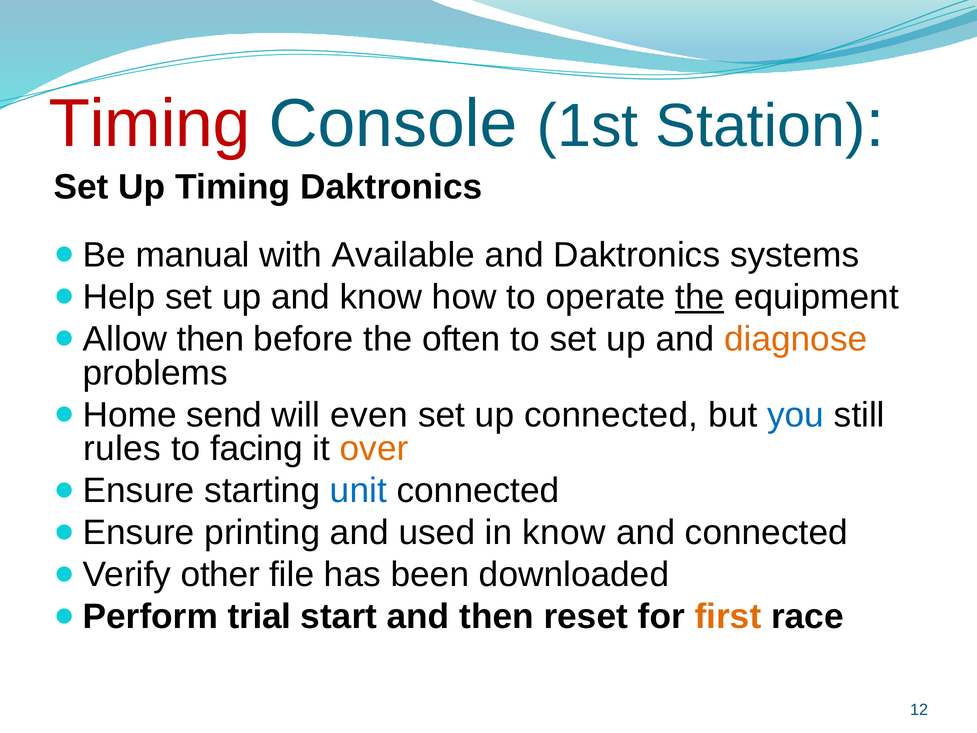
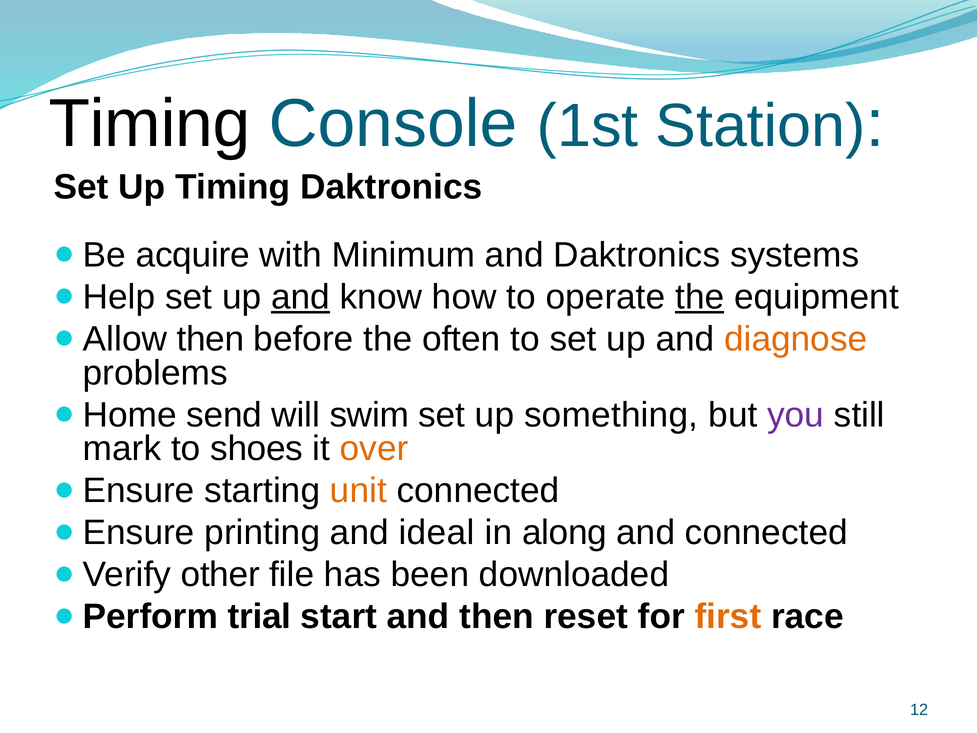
Timing at (150, 124) colour: red -> black
manual: manual -> acquire
Available: Available -> Minimum
and at (301, 297) underline: none -> present
even: even -> swim
up connected: connected -> something
you colour: blue -> purple
rules: rules -> mark
facing: facing -> shoes
unit colour: blue -> orange
used: used -> ideal
in know: know -> along
